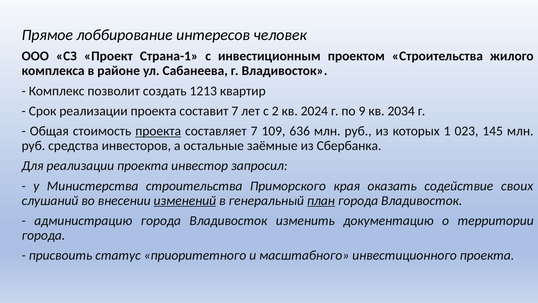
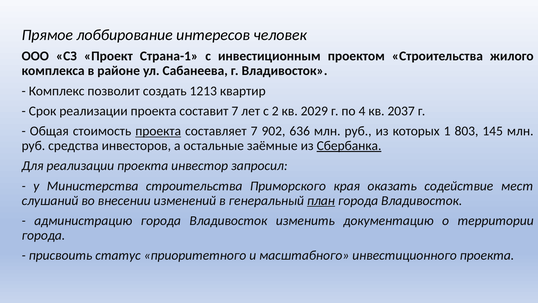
2024: 2024 -> 2029
9: 9 -> 4
2034: 2034 -> 2037
109: 109 -> 902
023: 023 -> 803
Сбербанка underline: none -> present
своих: своих -> мест
изменений underline: present -> none
